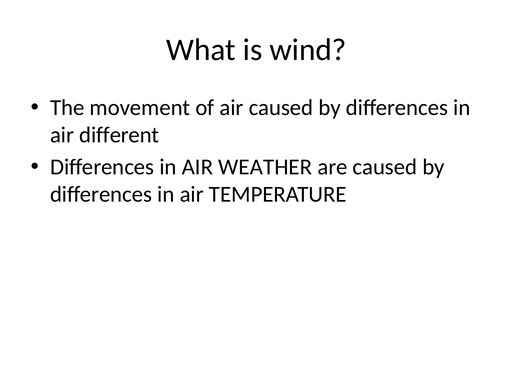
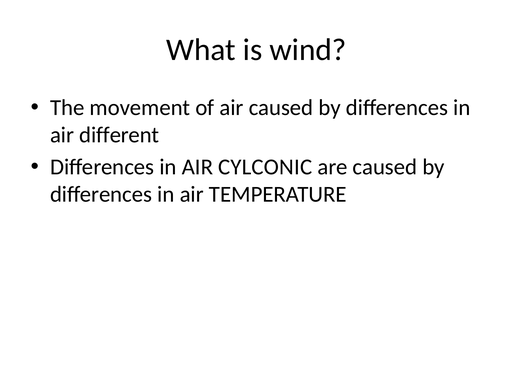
WEATHER: WEATHER -> CYLCONIC
